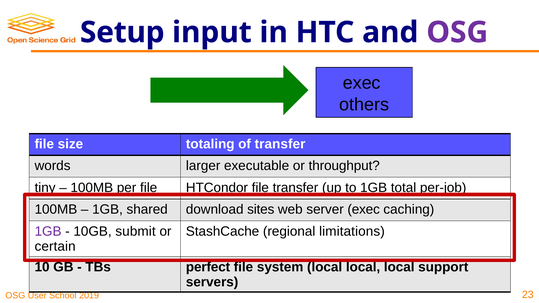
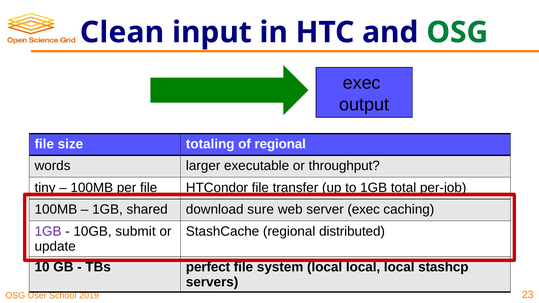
Setup: Setup -> Clean
OSG at (457, 32) colour: purple -> green
others: others -> output
of transfer: transfer -> regional
sites: sites -> sure
limitations: limitations -> distributed
certain: certain -> update
support: support -> stashcp
